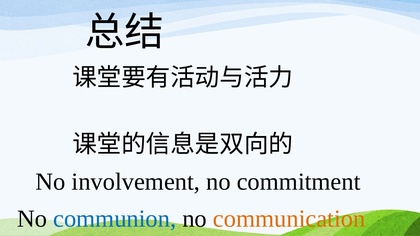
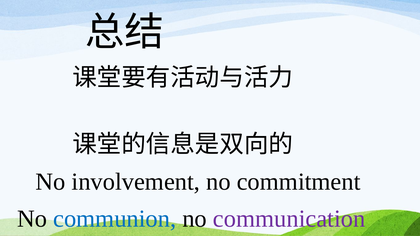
communication colour: orange -> purple
